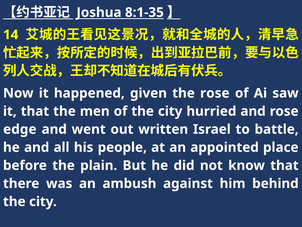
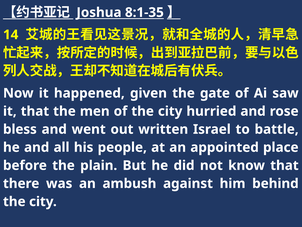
the rose: rose -> gate
edge: edge -> bless
